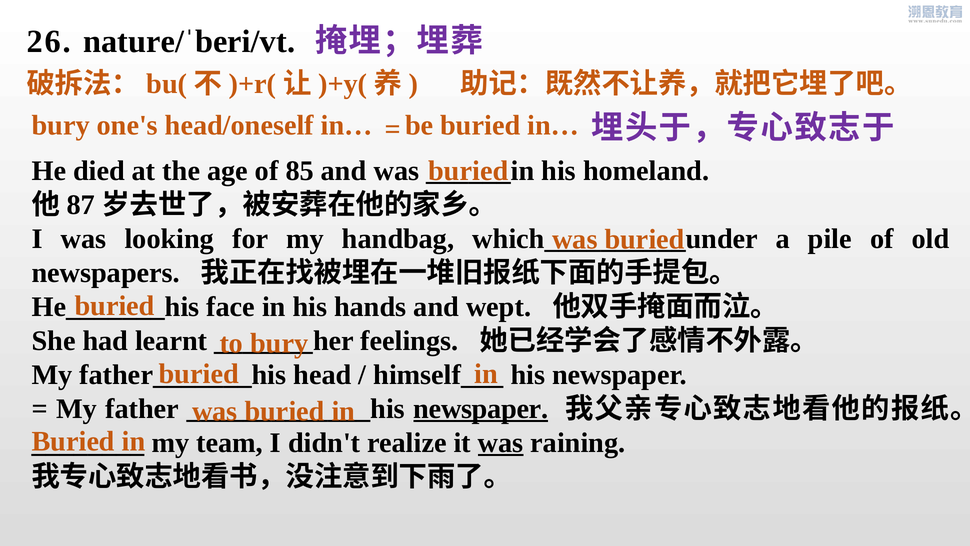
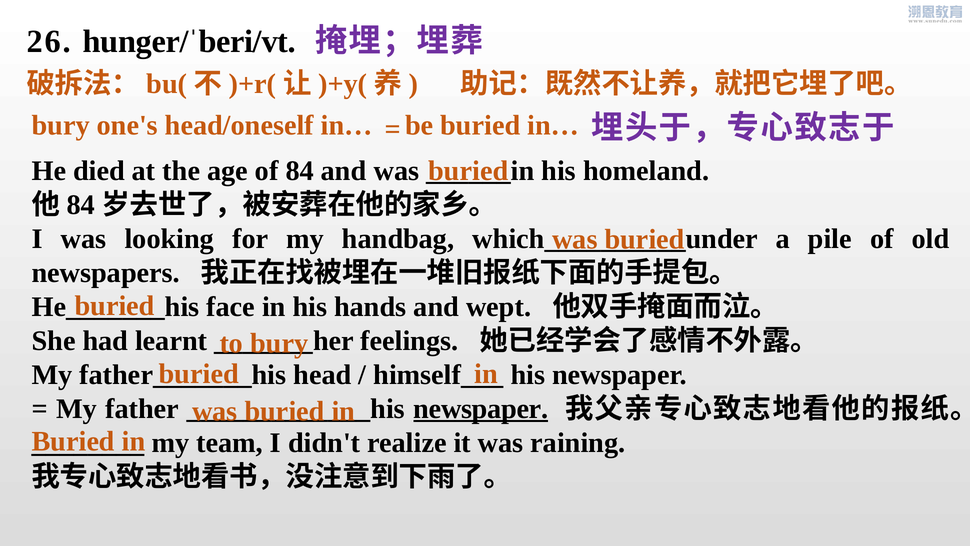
nature/ˈberi/vt: nature/ˈberi/vt -> hunger/ˈberi/vt
of 85: 85 -> 84
87 at (81, 205): 87 -> 84
was at (501, 442) underline: present -> none
